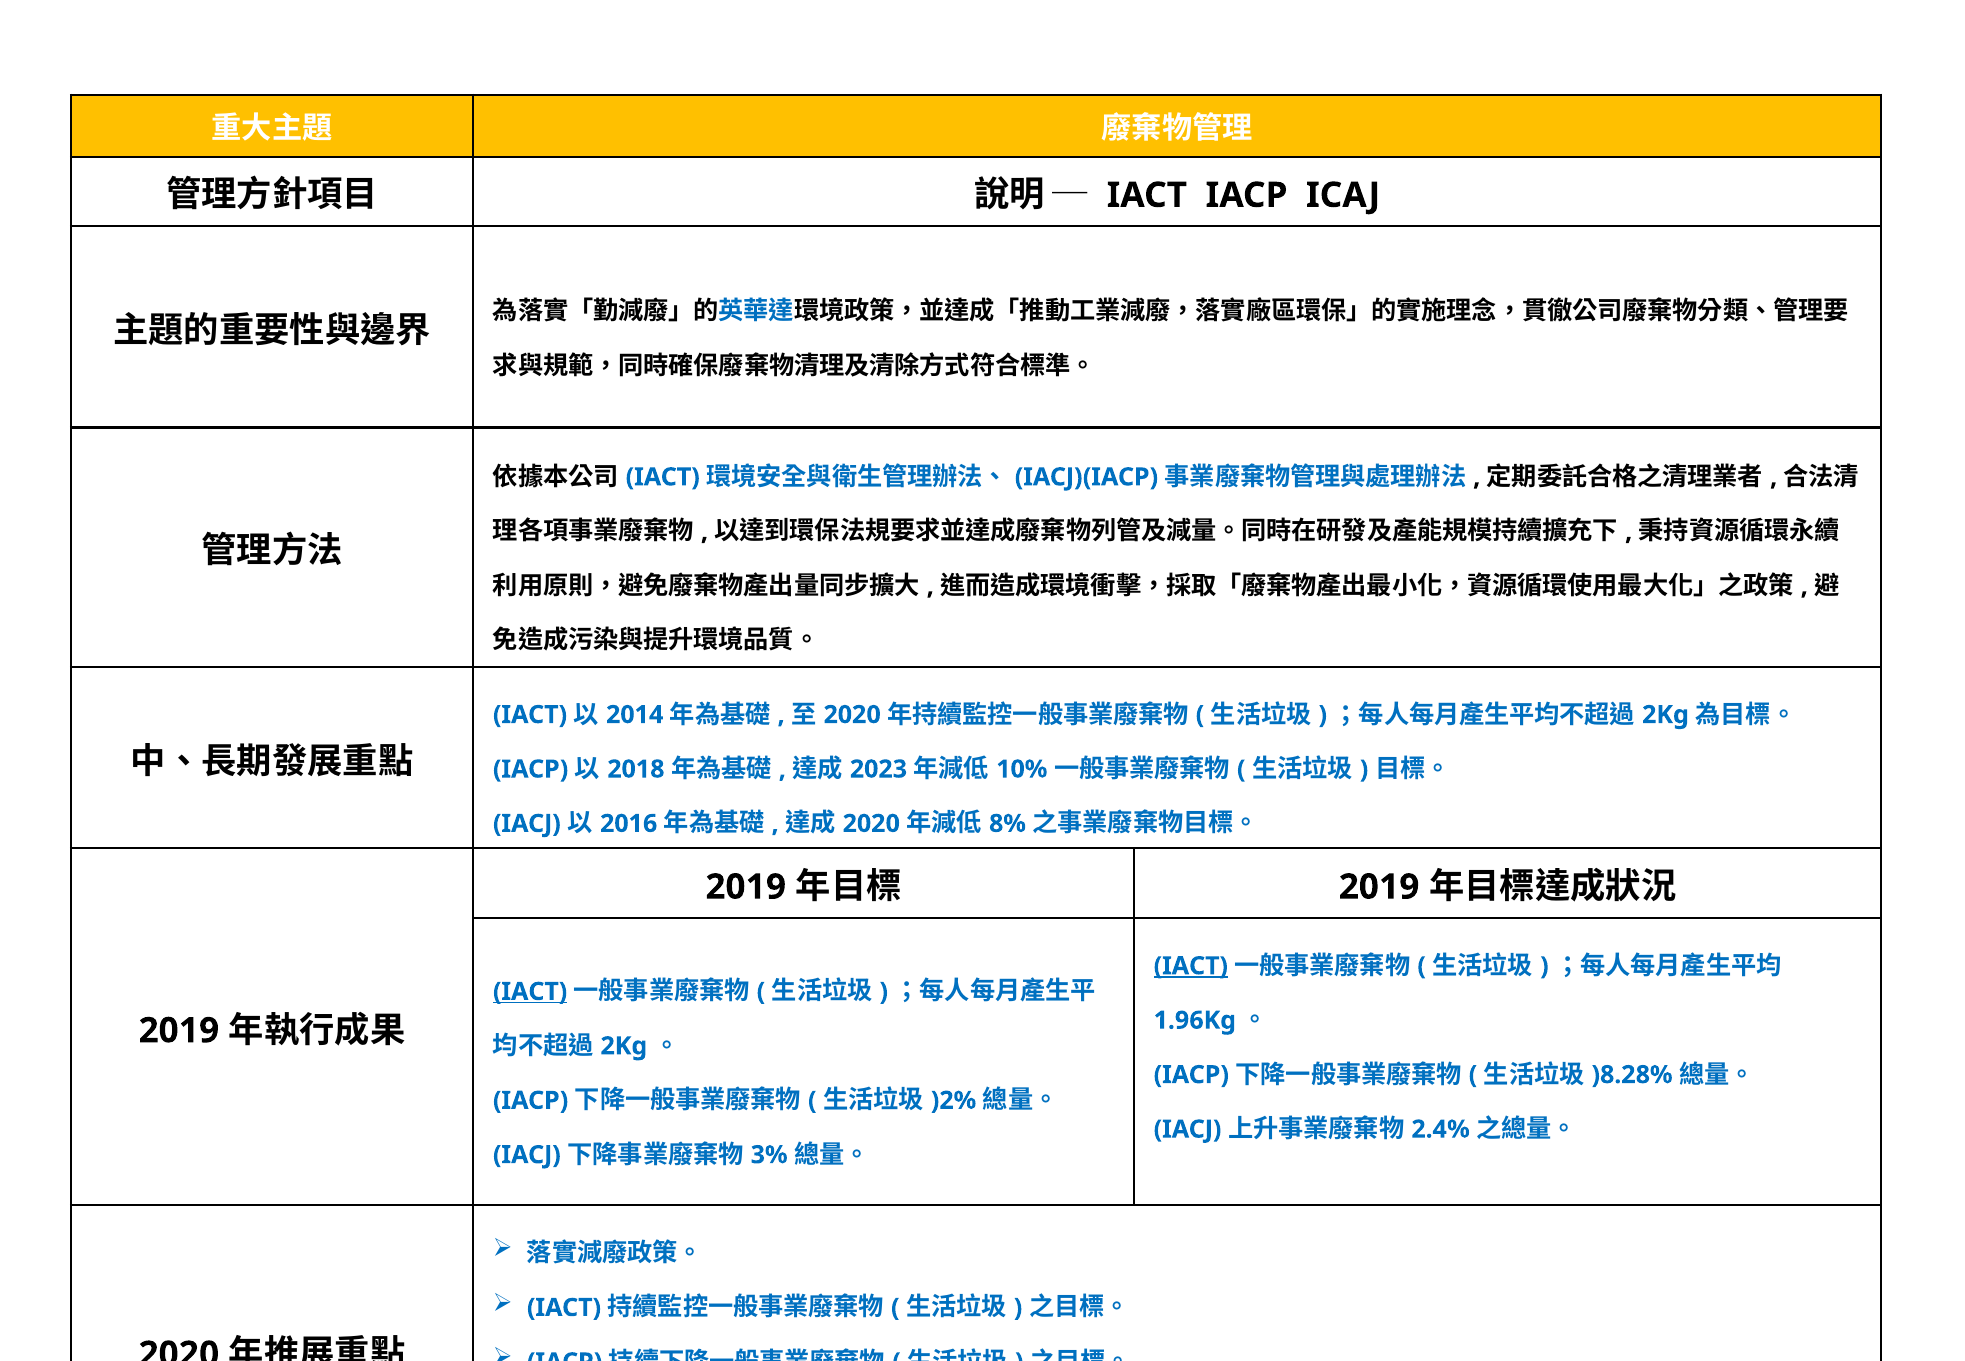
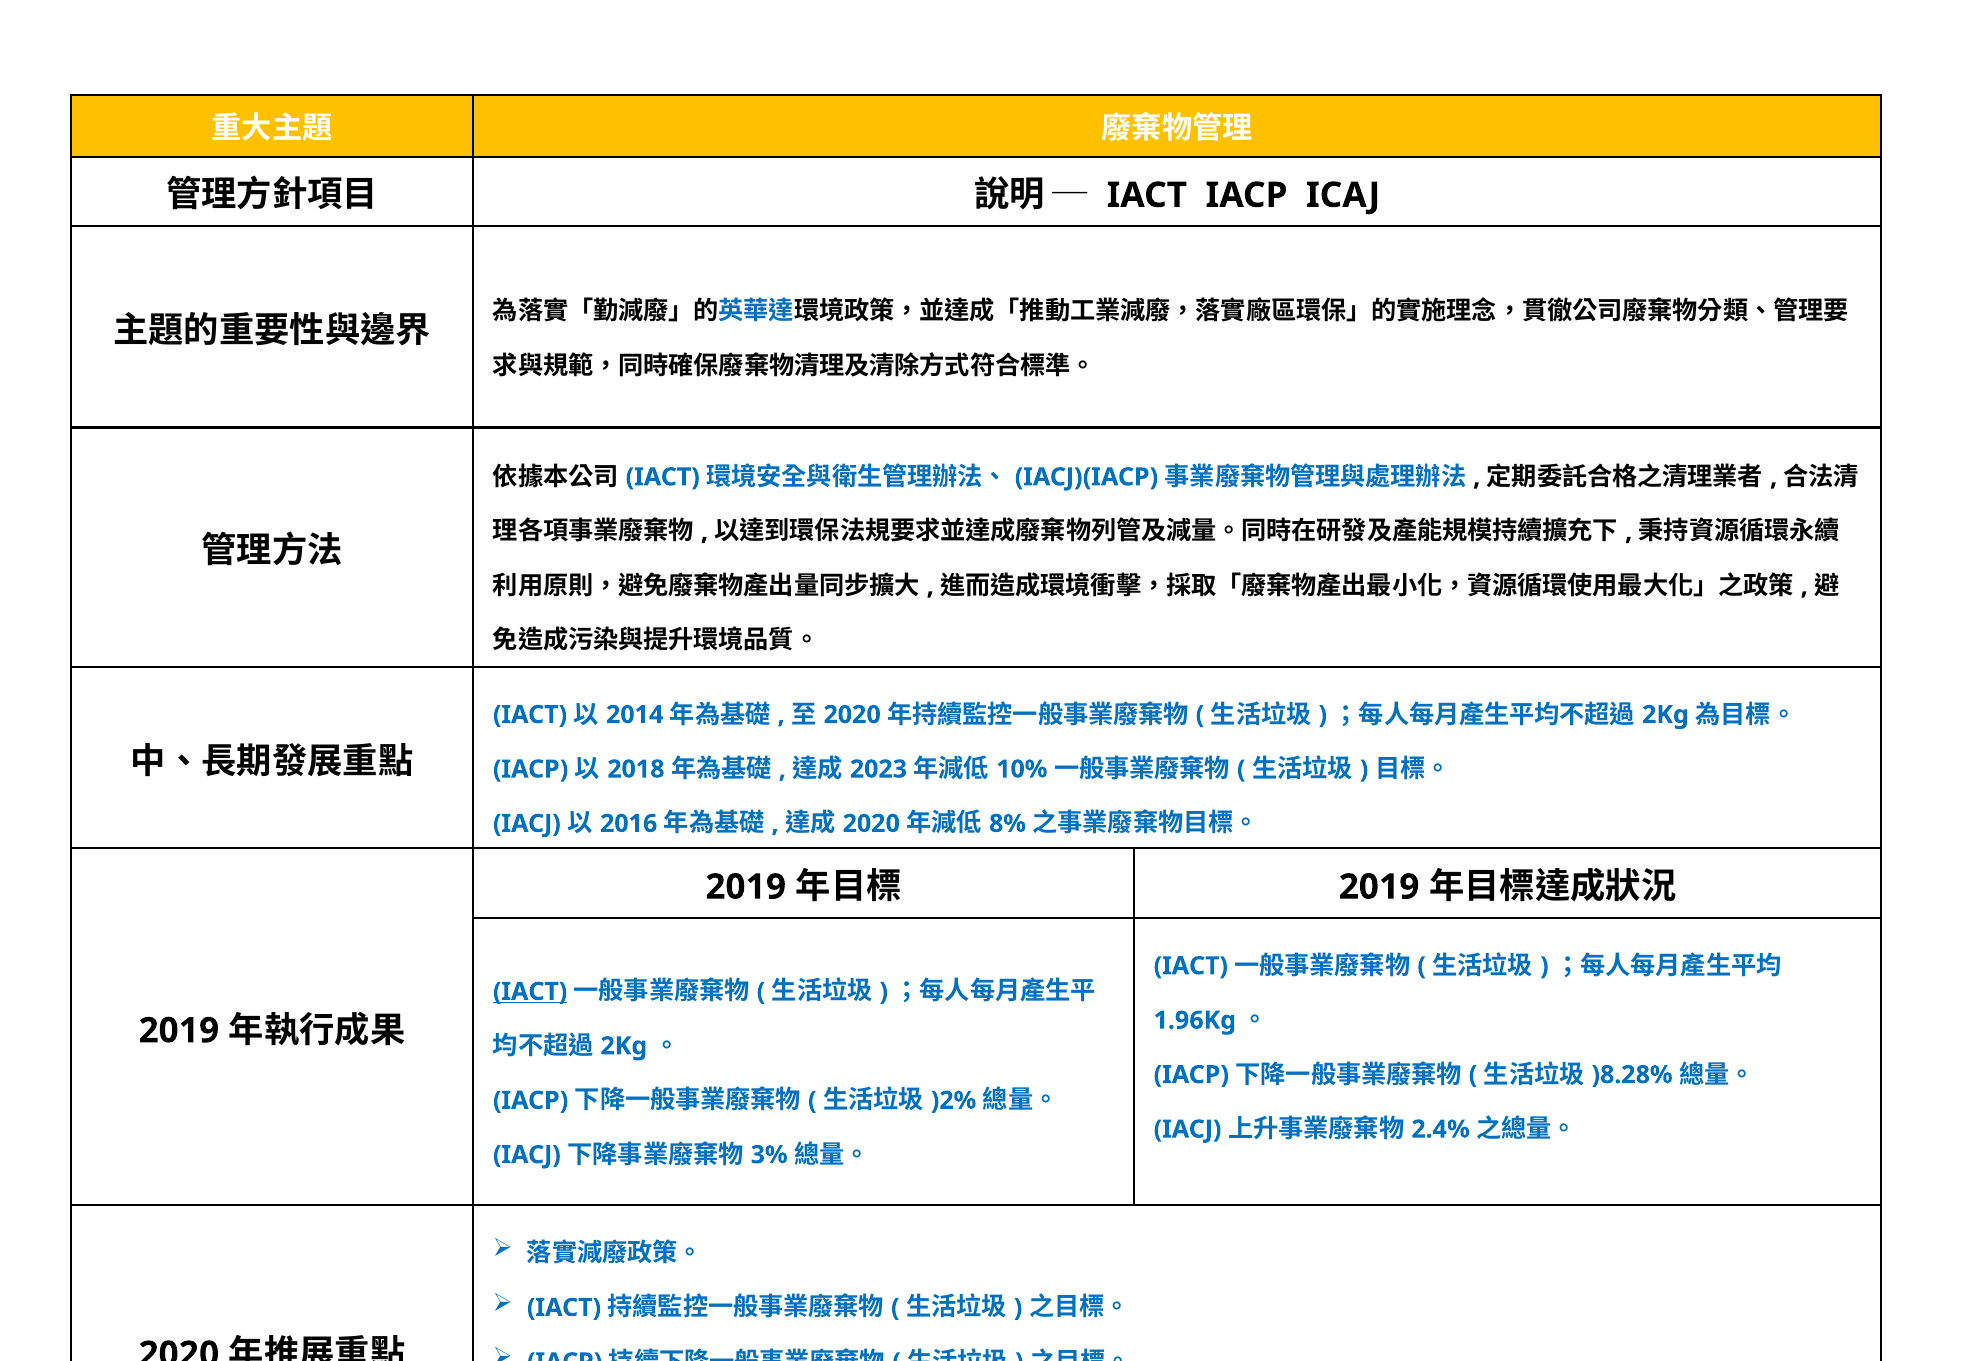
IACT at (1191, 966) underline: present -> none
